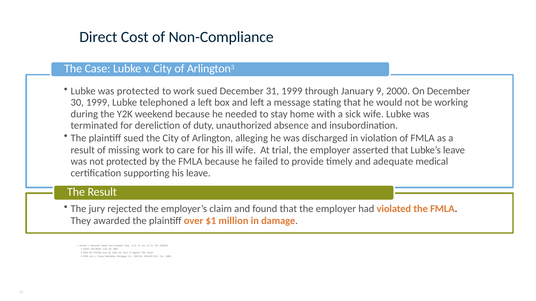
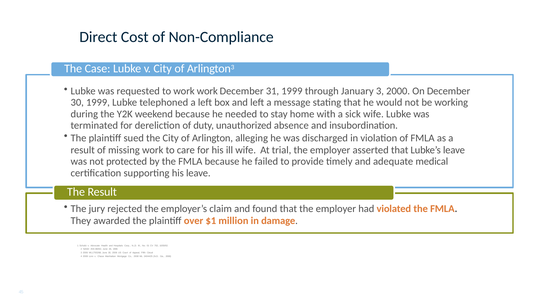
was protected: protected -> requested
work sued: sued -> work
January 9: 9 -> 3
